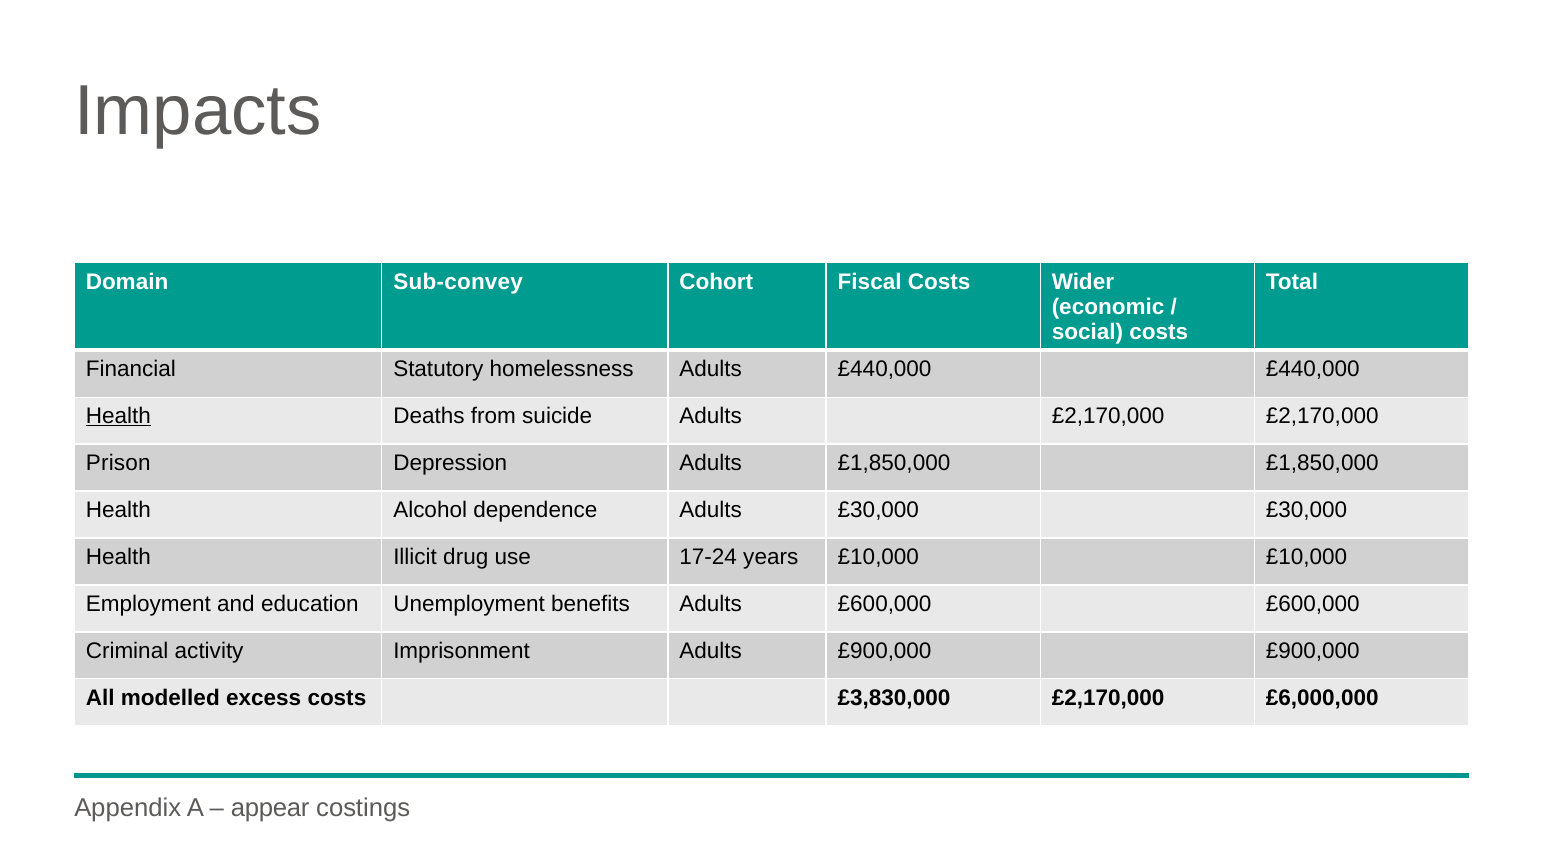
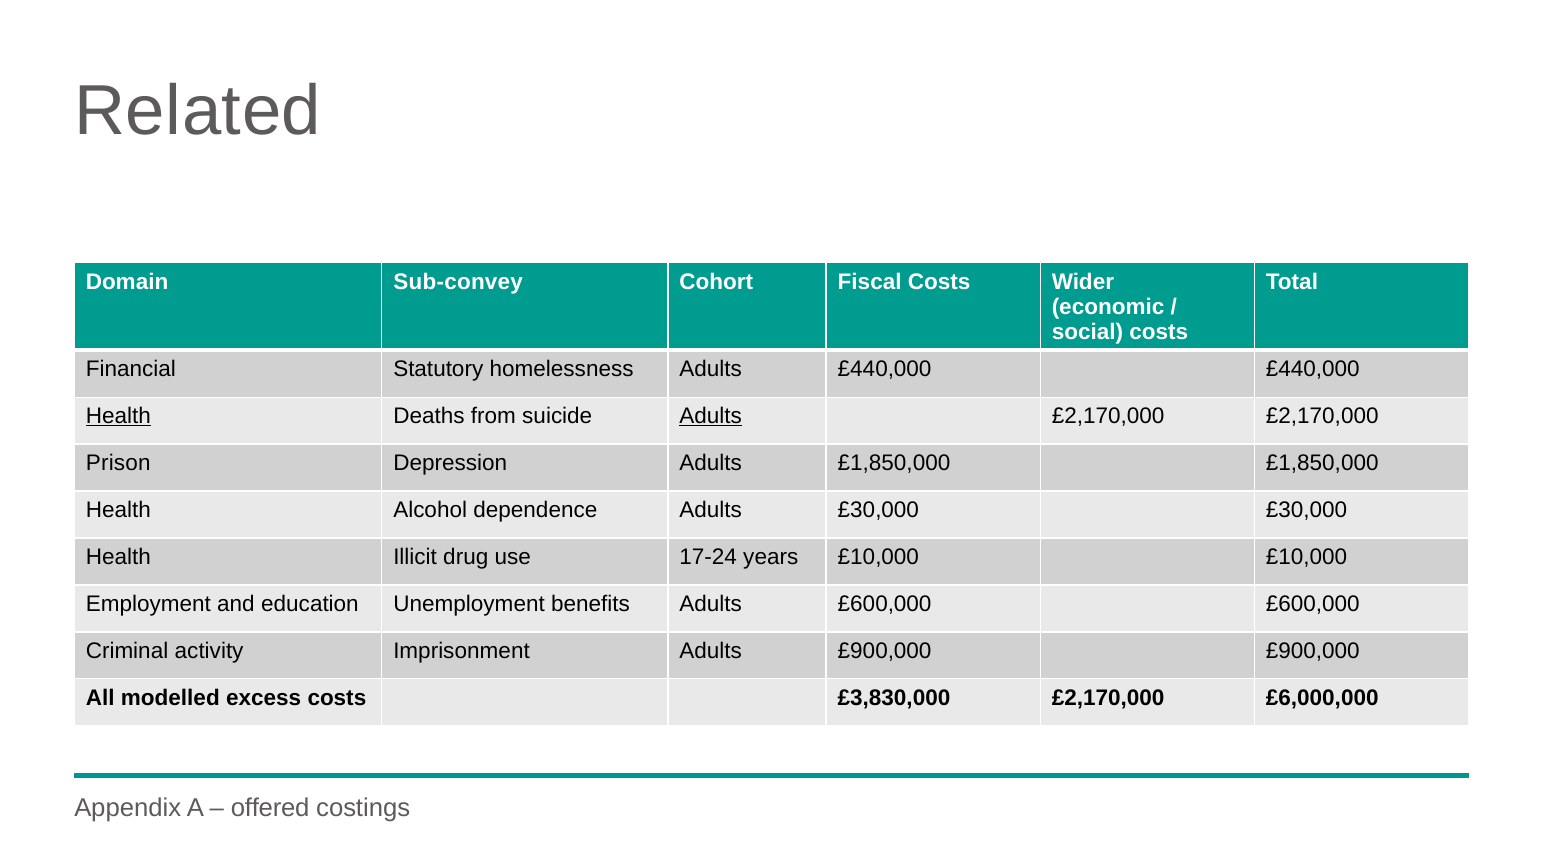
Impacts: Impacts -> Related
Adults at (711, 416) underline: none -> present
appear: appear -> offered
